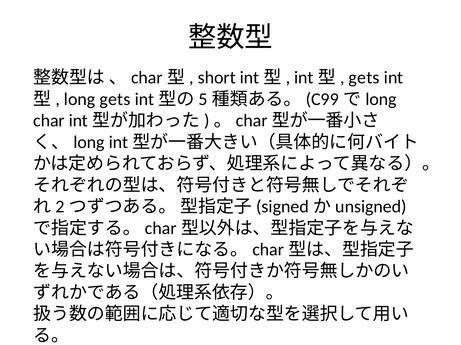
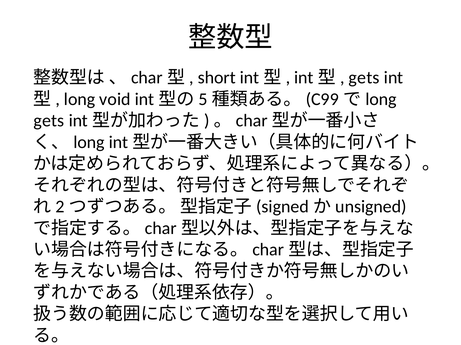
long gets: gets -> void
char at (49, 121): char -> gets
